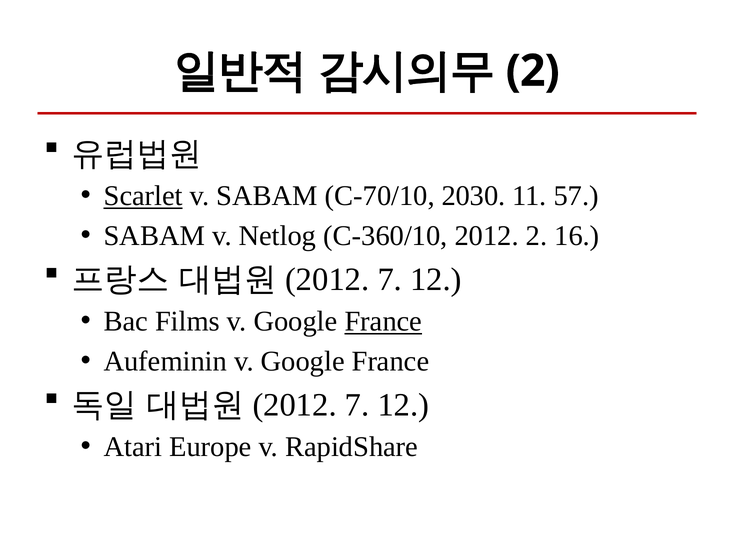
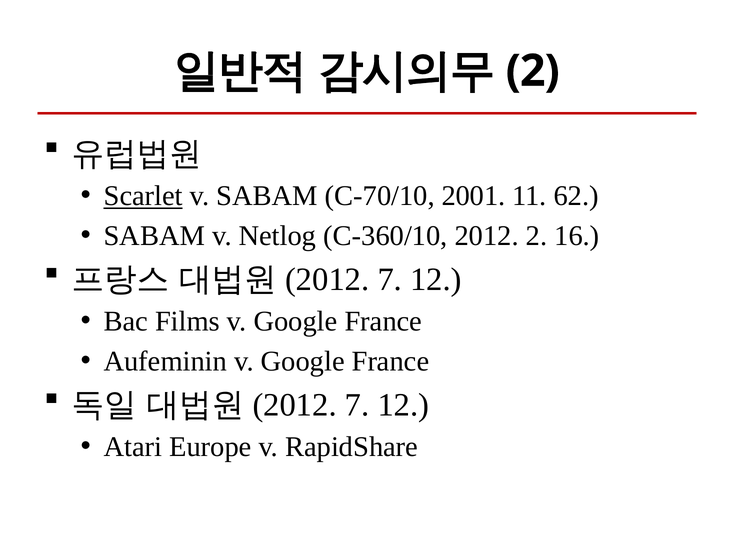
2030: 2030 -> 2001
57: 57 -> 62
France at (383, 322) underline: present -> none
